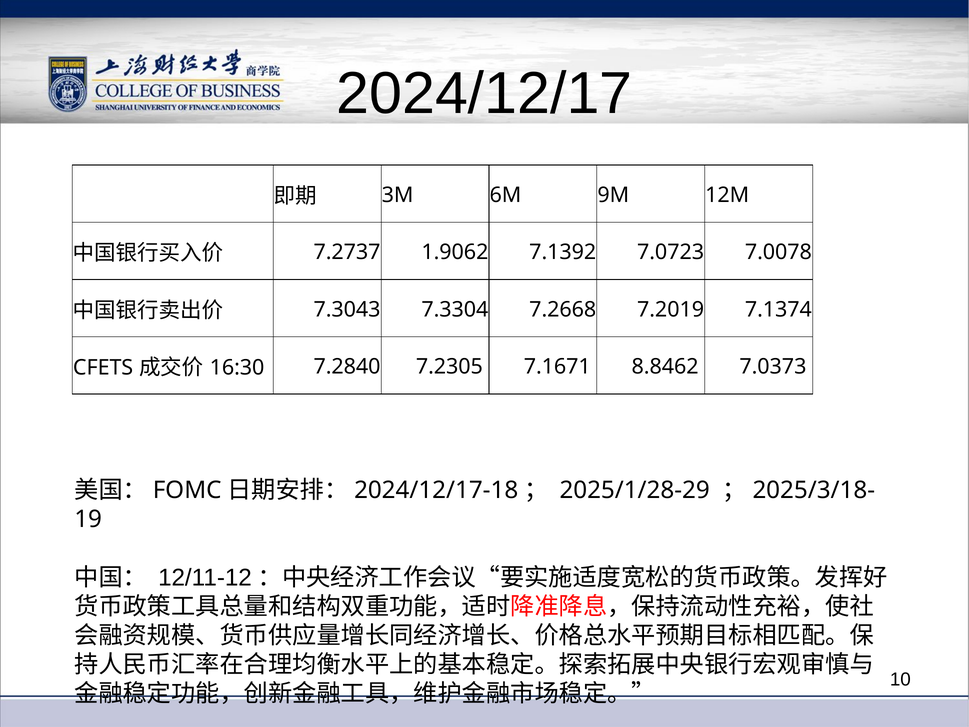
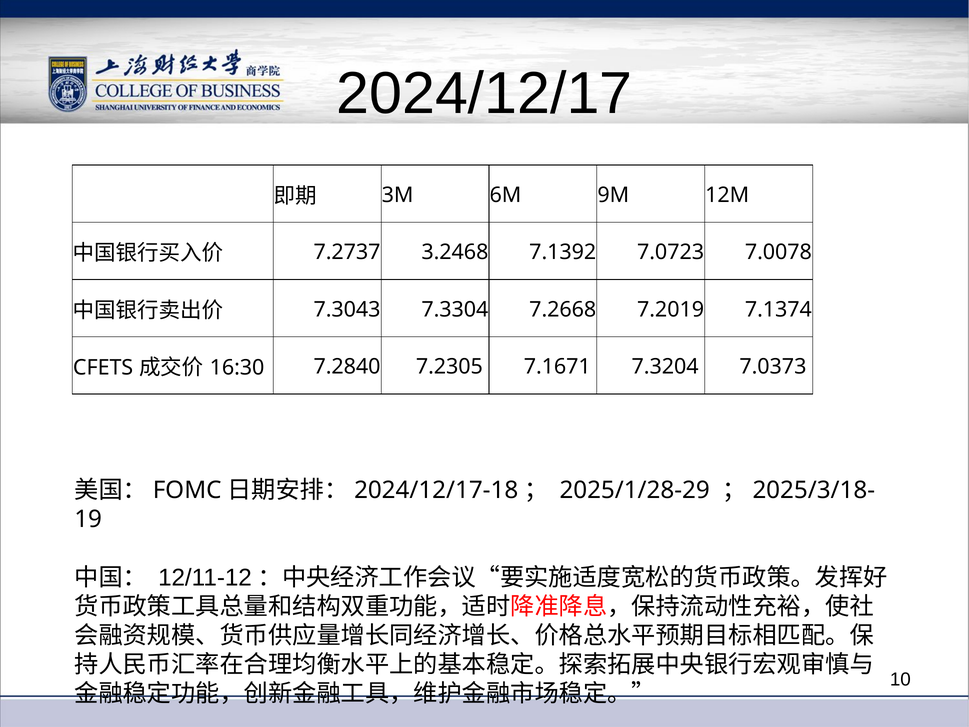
1.9062: 1.9062 -> 3.2468
8.8462: 8.8462 -> 7.3204
